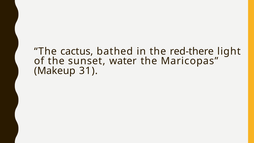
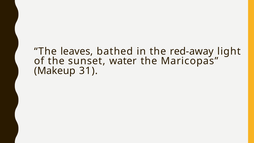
cactus: cactus -> leaves
red-there: red-there -> red-away
